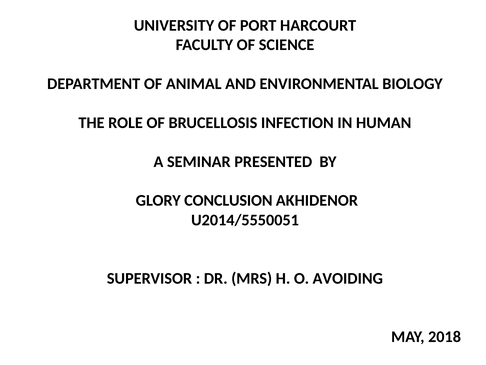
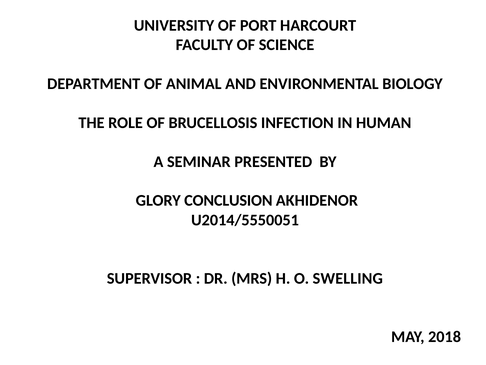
AVOIDING: AVOIDING -> SWELLING
